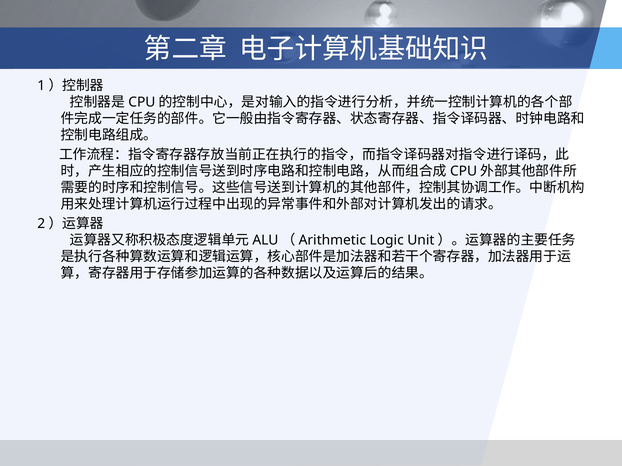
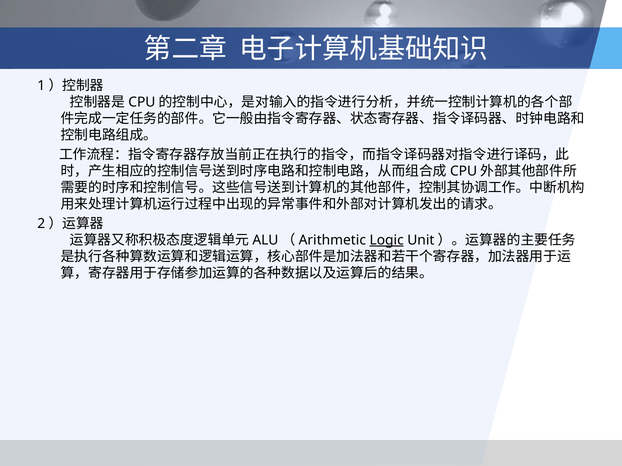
Logic underline: none -> present
